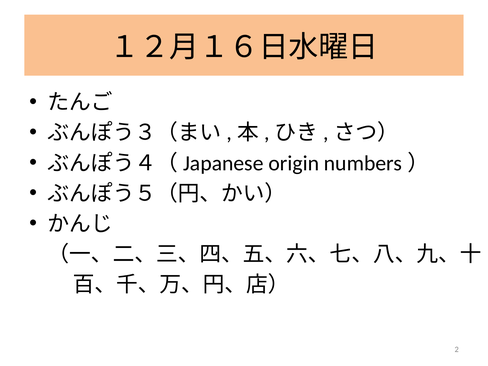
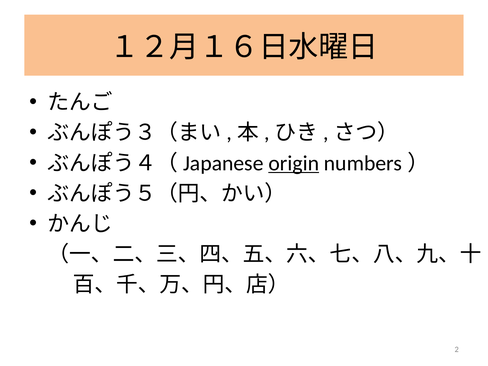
origin underline: none -> present
